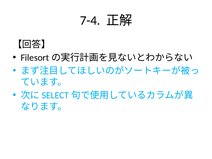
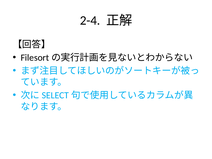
7-4: 7-4 -> 2-4
